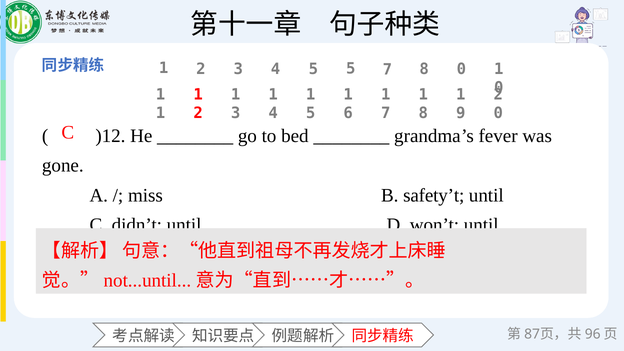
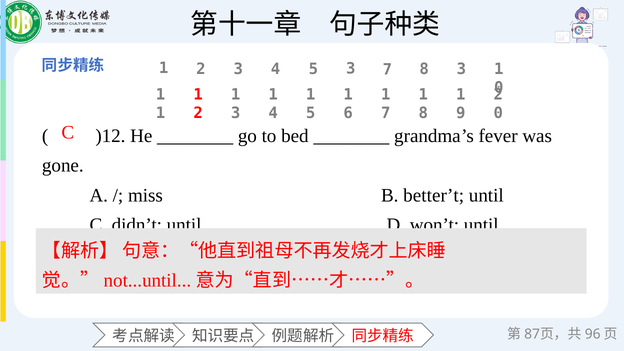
5 5: 5 -> 3
8 0: 0 -> 3
safety’t: safety’t -> better’t
